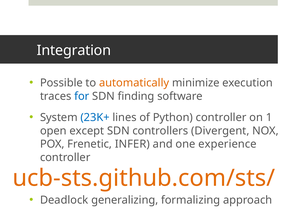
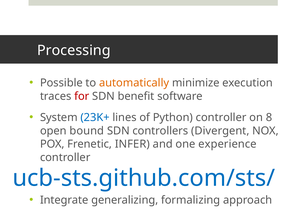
Integration: Integration -> Processing
for colour: blue -> red
finding: finding -> benefit
1: 1 -> 8
except: except -> bound
ucb-sts.github.com/sts/ colour: orange -> blue
Deadlock: Deadlock -> Integrate
